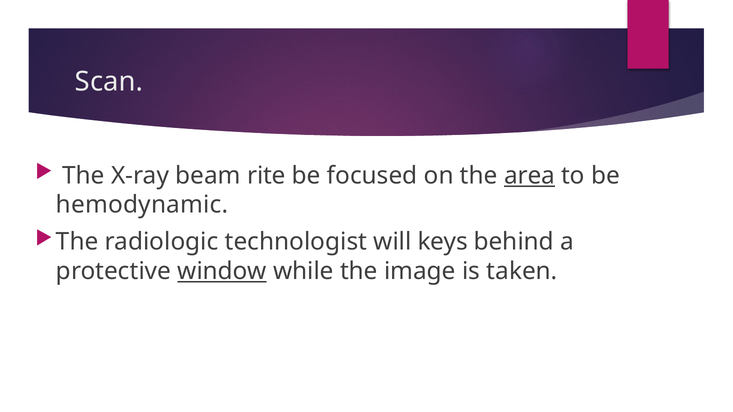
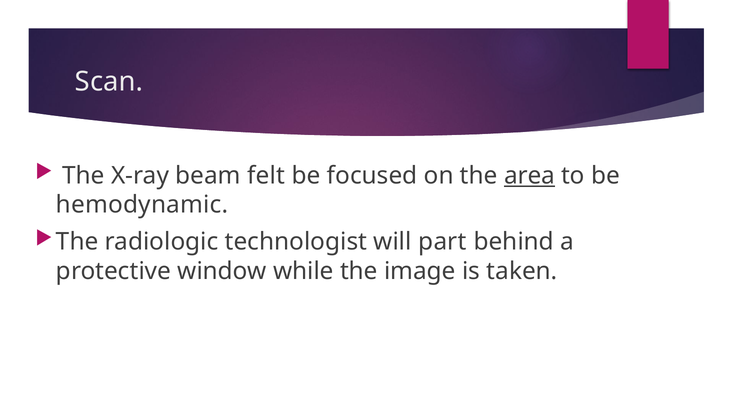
rite: rite -> felt
keys: keys -> part
window underline: present -> none
